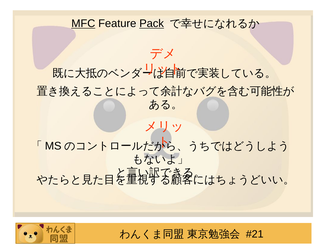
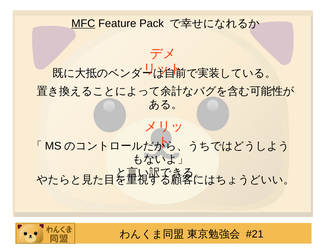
Pack underline: present -> none
